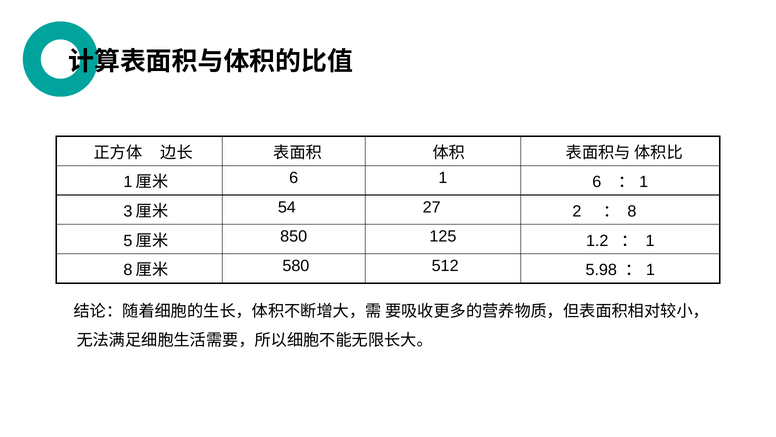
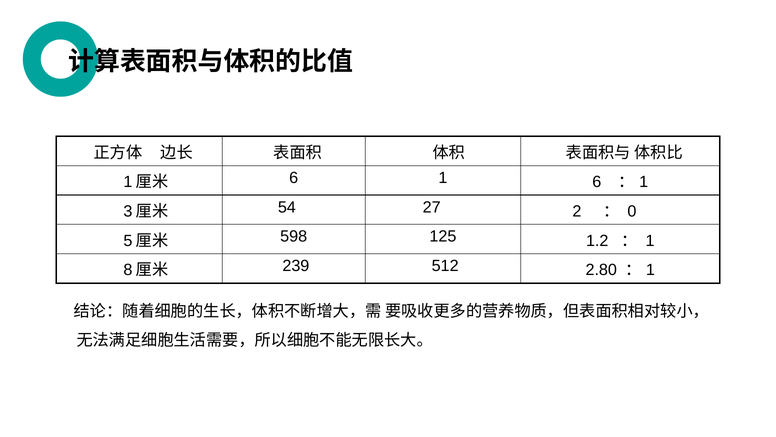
8: 8 -> 0
850: 850 -> 598
580: 580 -> 239
5.98: 5.98 -> 2.80
